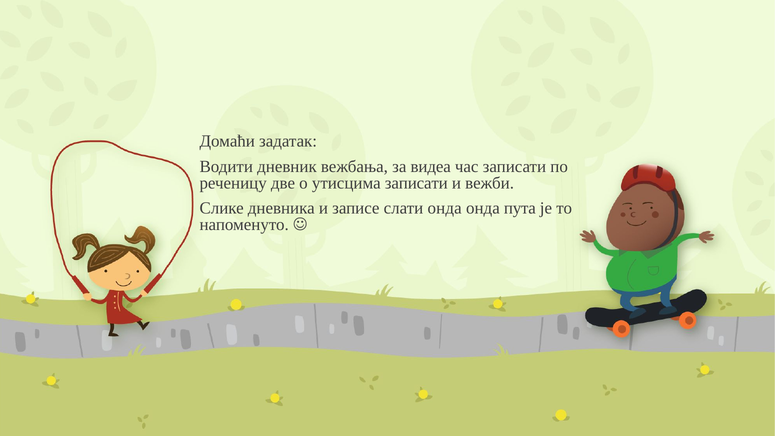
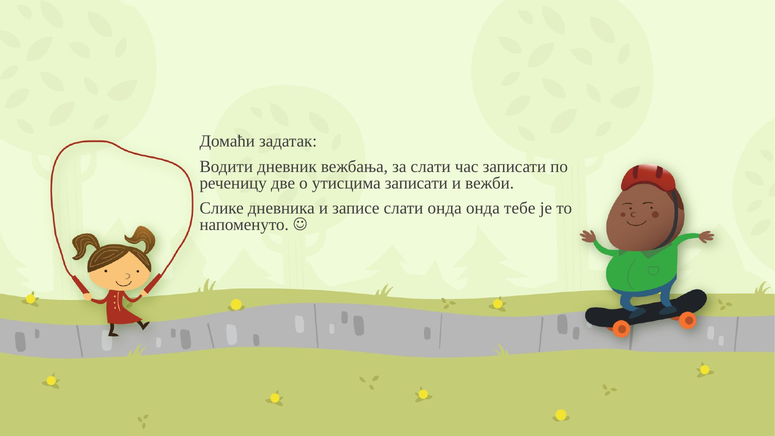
за видеа: видеа -> слати
пута: пута -> тебе
